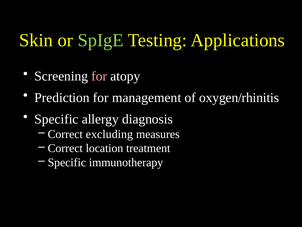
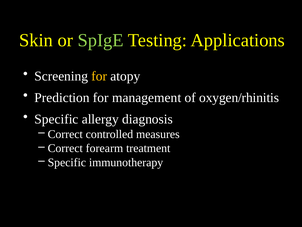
for at (99, 76) colour: pink -> yellow
excluding: excluding -> controlled
location: location -> forearm
